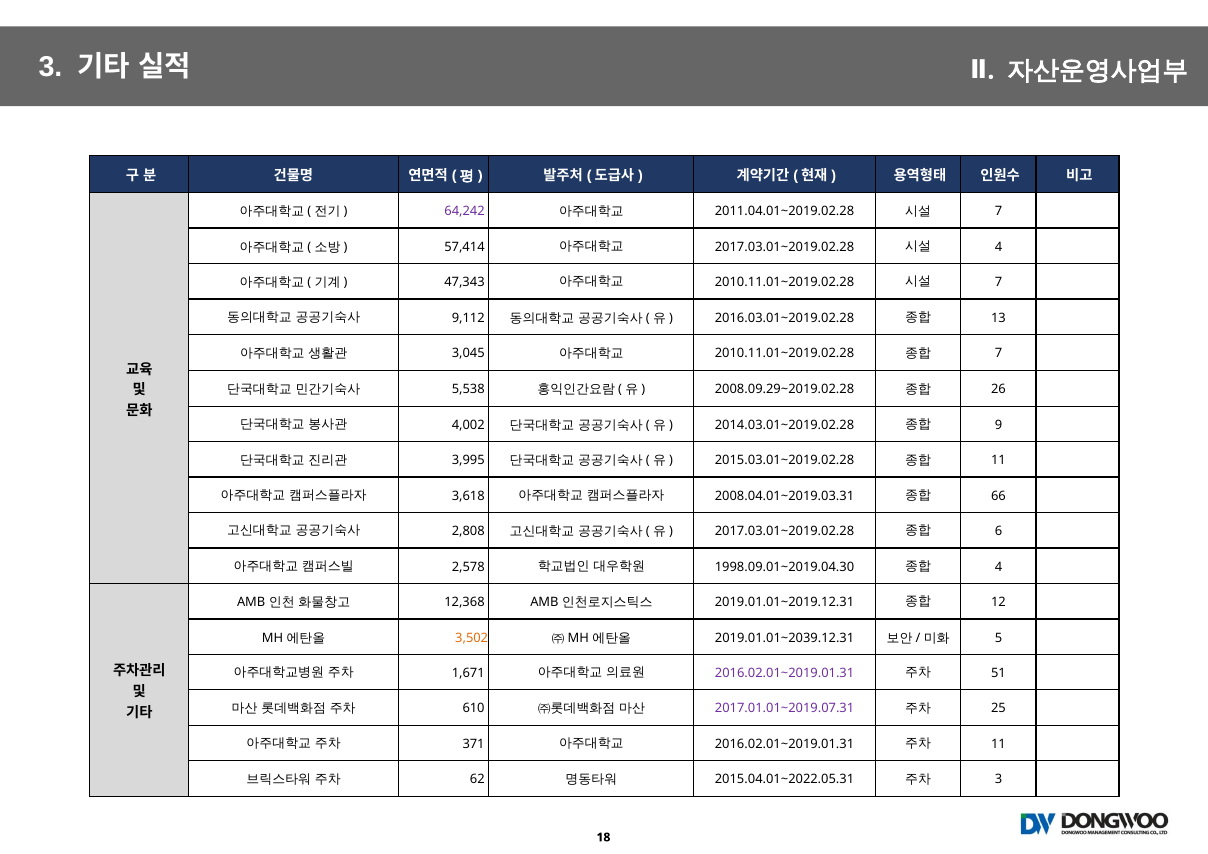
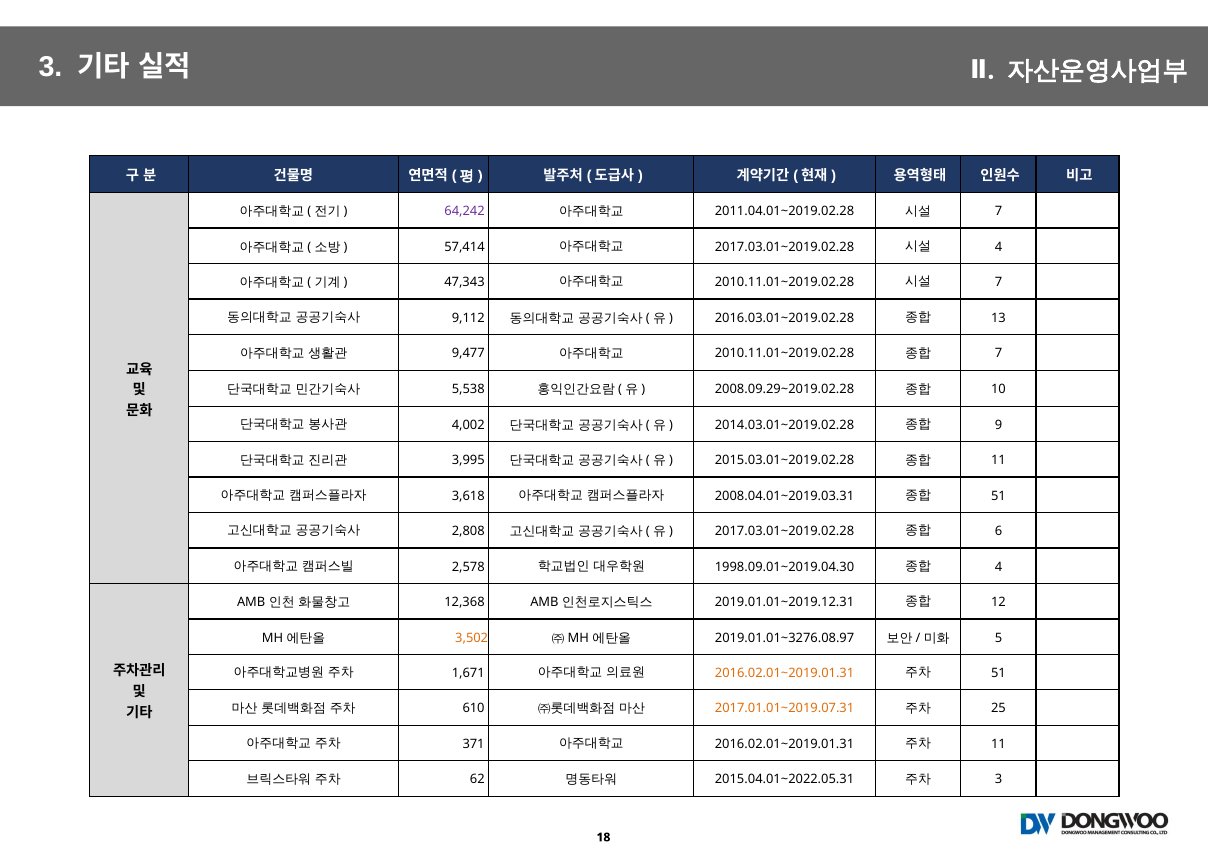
3,045: 3,045 -> 9,477
26: 26 -> 10
66 at (998, 496): 66 -> 51
2019.01.01~2039.12.31: 2019.01.01~2039.12.31 -> 2019.01.01~3276.08.97
2016.02.01~2019.01.31 at (785, 673) colour: purple -> orange
2017.01.01~2019.07.31 colour: purple -> orange
